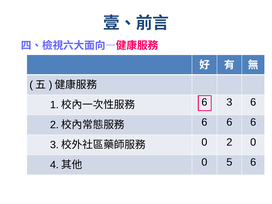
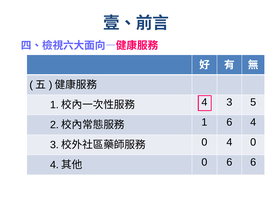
6 at (205, 102): 6 -> 4
3 6: 6 -> 5
6 at (205, 122): 6 -> 1
6 at (253, 122): 6 -> 4
2 at (229, 142): 2 -> 4
0 5: 5 -> 6
